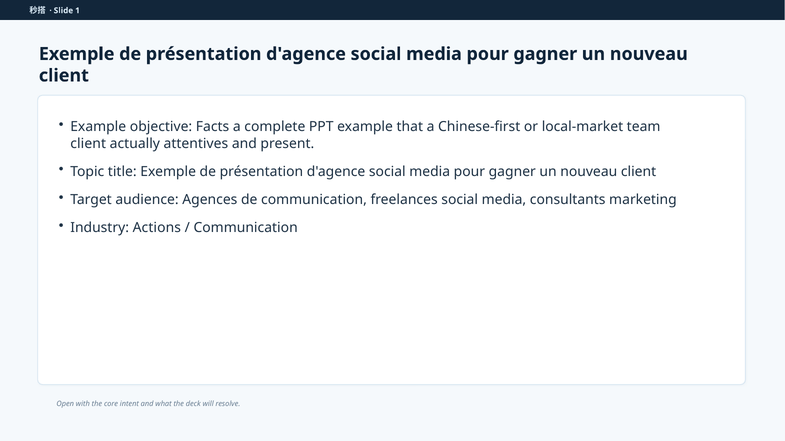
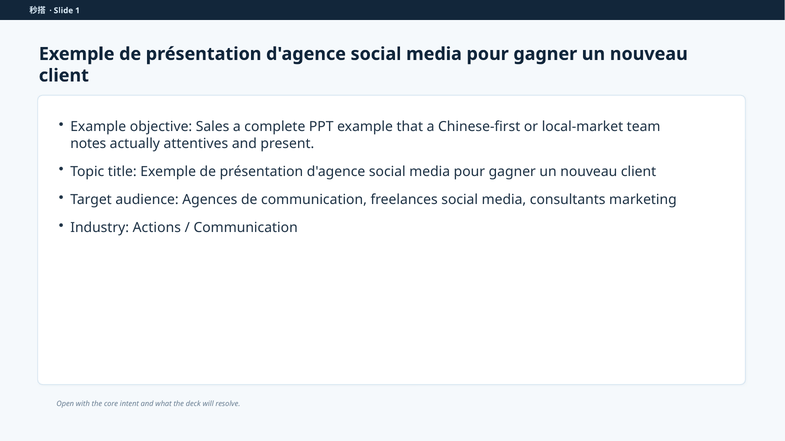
Facts: Facts -> Sales
client at (88, 144): client -> notes
